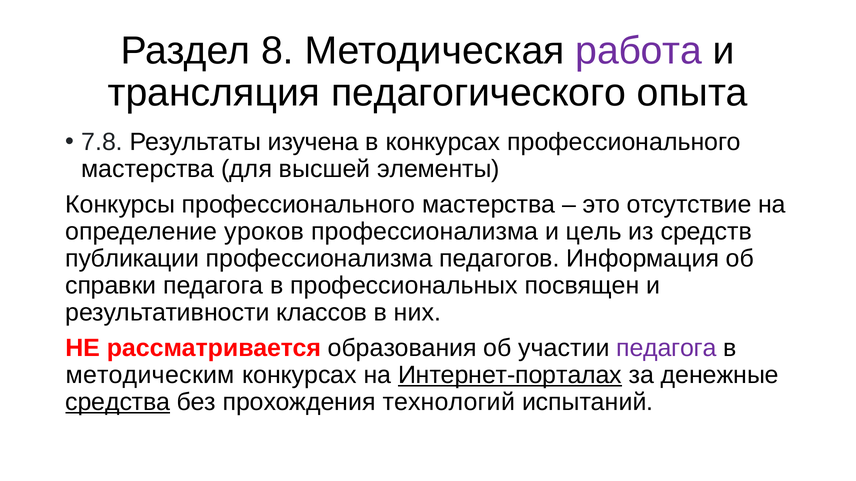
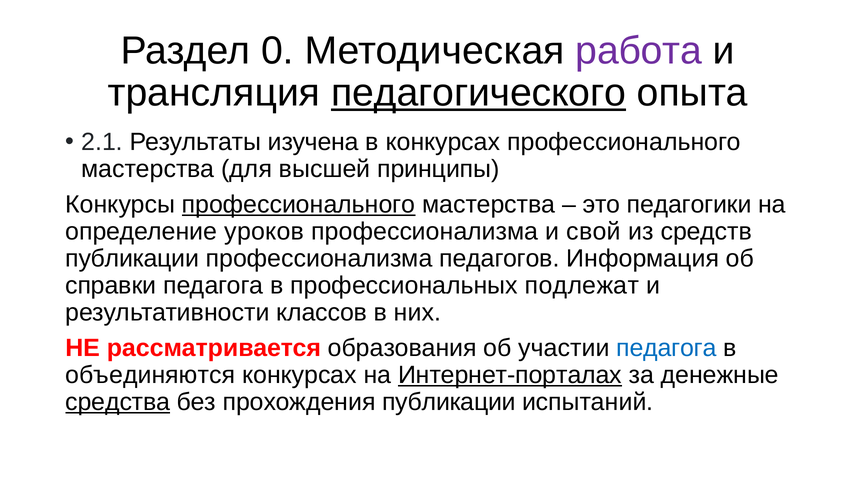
8: 8 -> 0
педагогического underline: none -> present
7.8: 7.8 -> 2.1
элементы: элементы -> принципы
профессионального at (299, 205) underline: none -> present
отсутствие: отсутствие -> педагогики
цель: цель -> свой
посвящен: посвящен -> подлежат
педагога at (666, 348) colour: purple -> blue
методическим: методическим -> объединяются
прохождения технологий: технологий -> публикации
